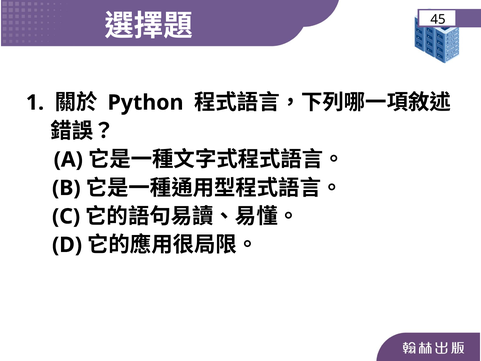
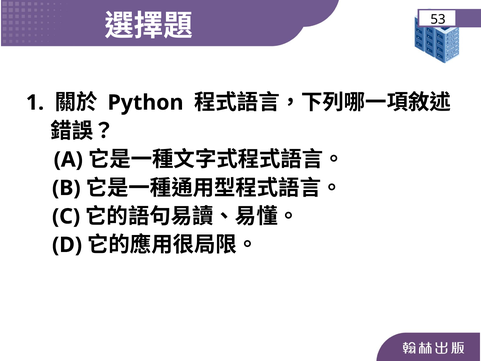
45: 45 -> 53
